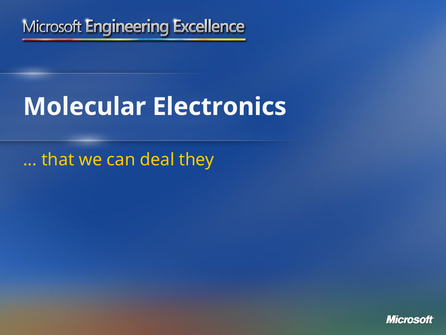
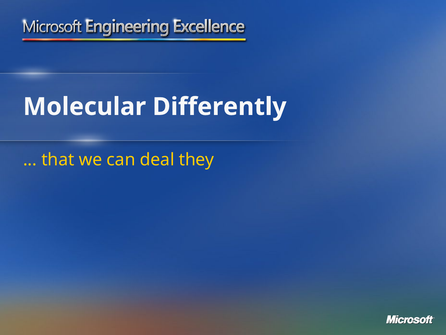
Electronics: Electronics -> Differently
